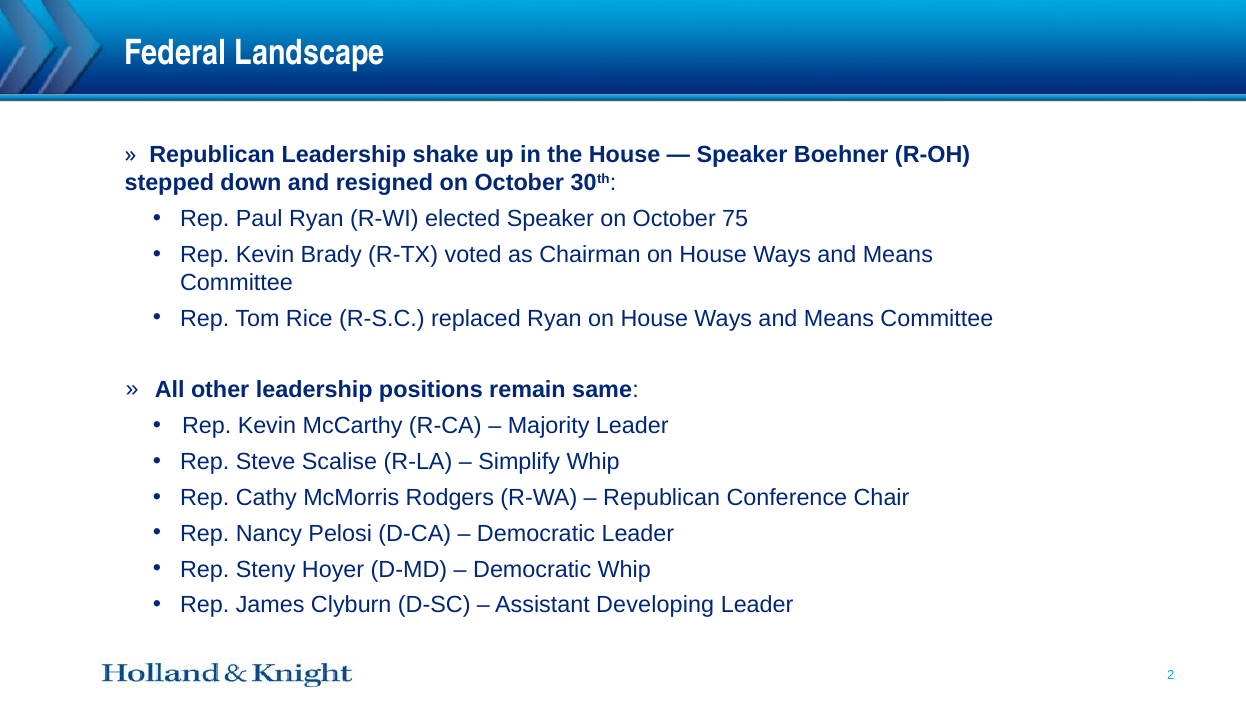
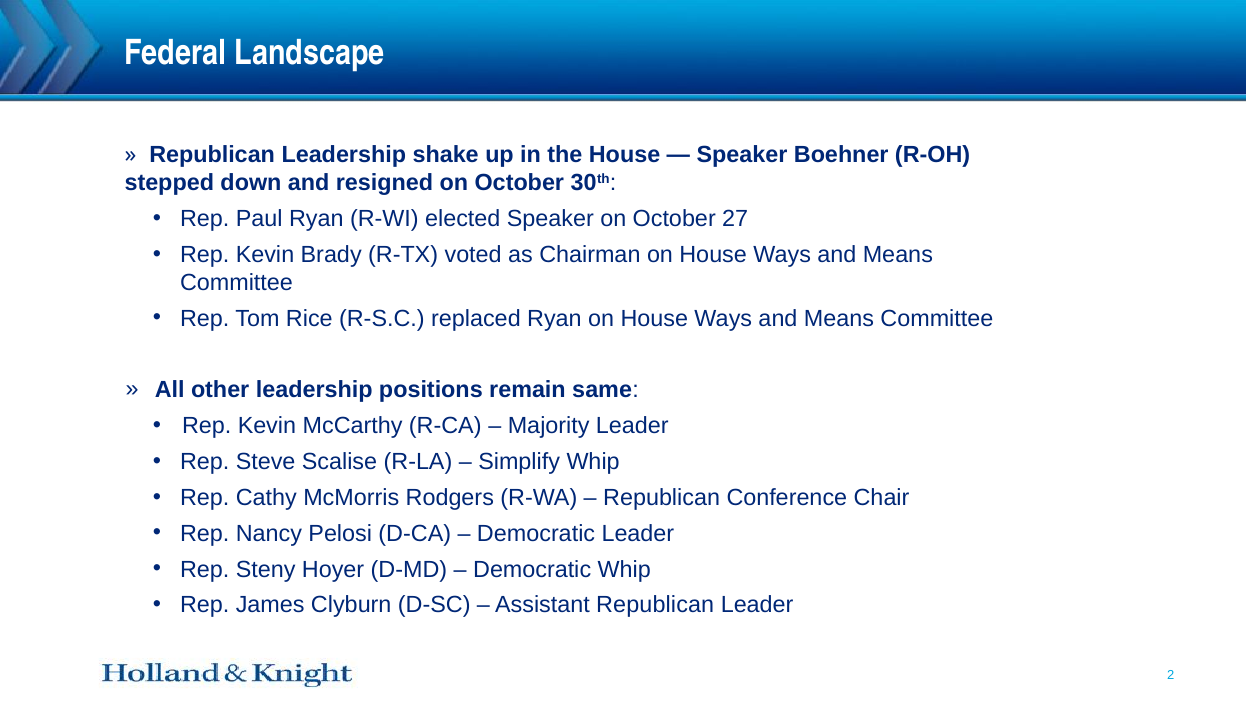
75: 75 -> 27
Assistant Developing: Developing -> Republican
